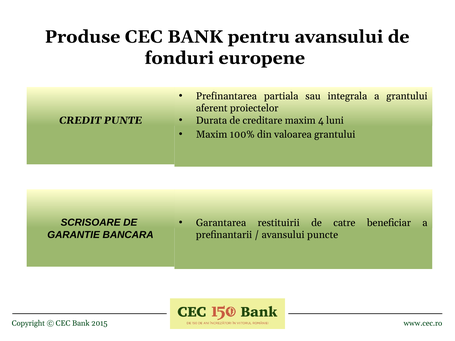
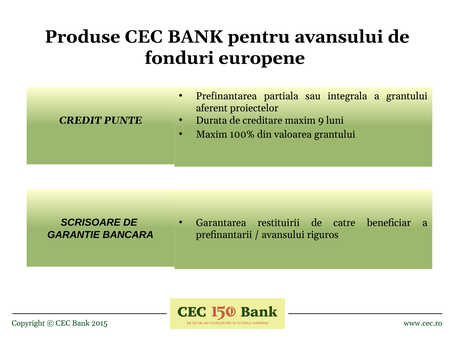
4: 4 -> 9
puncte: puncte -> riguros
